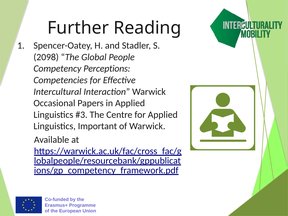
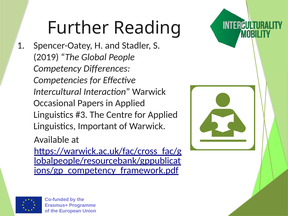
2098: 2098 -> 2019
Perceptions: Perceptions -> Differences
